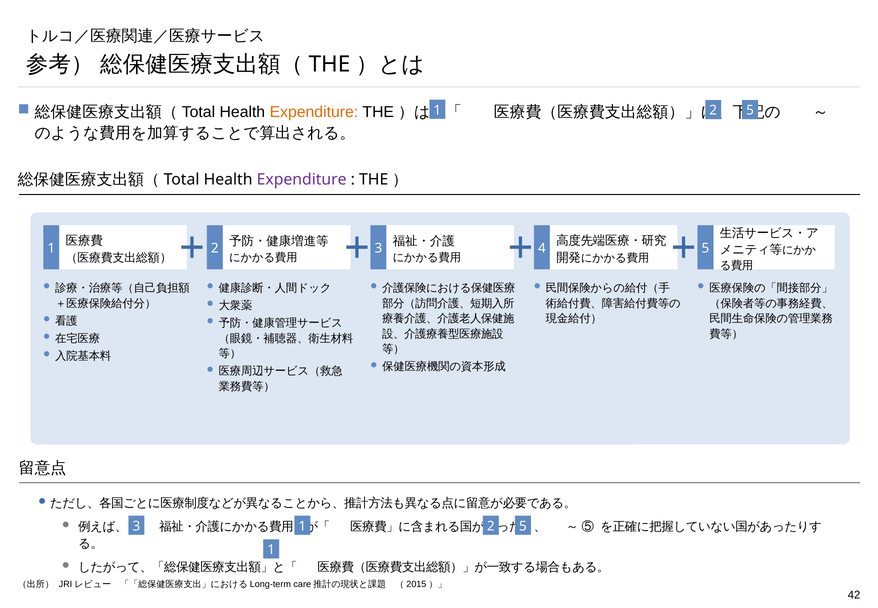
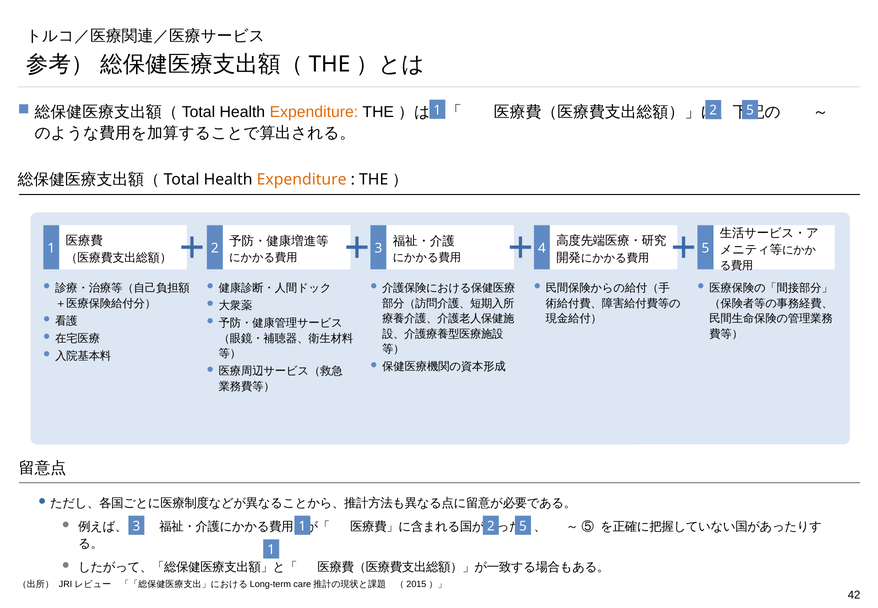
Expenditure at (302, 180) colour: purple -> orange
